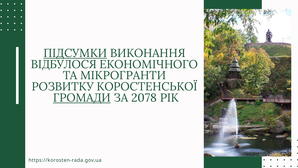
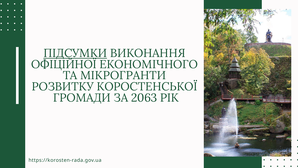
ВІДБУЛОСЯ: ВІДБУЛОСЯ -> ОФІЦІЙНОЇ
ГРОМАДИ underline: present -> none
2078: 2078 -> 2063
